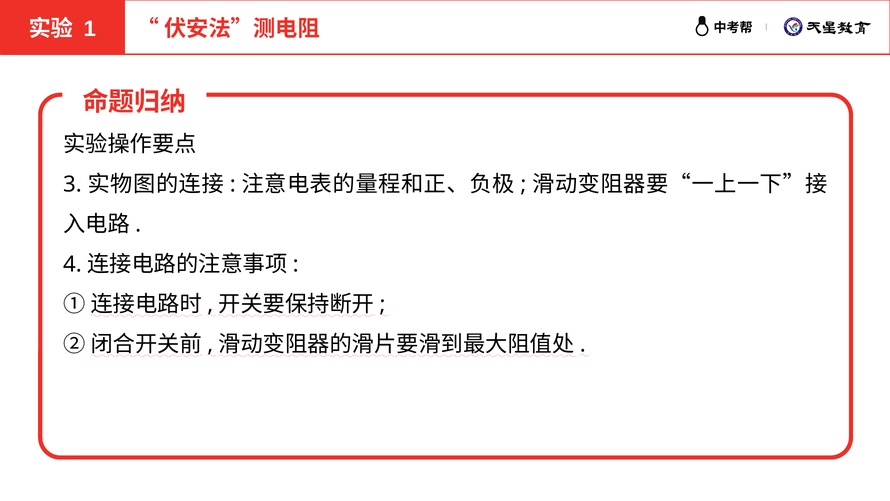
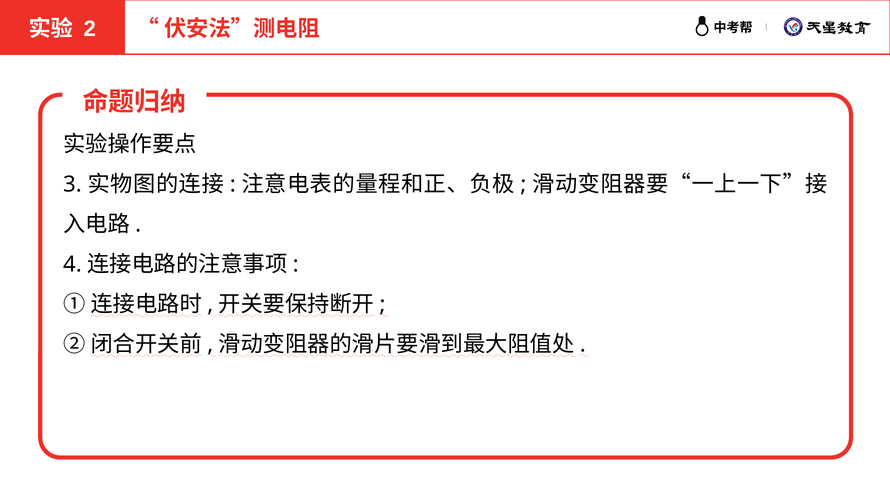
1: 1 -> 2
